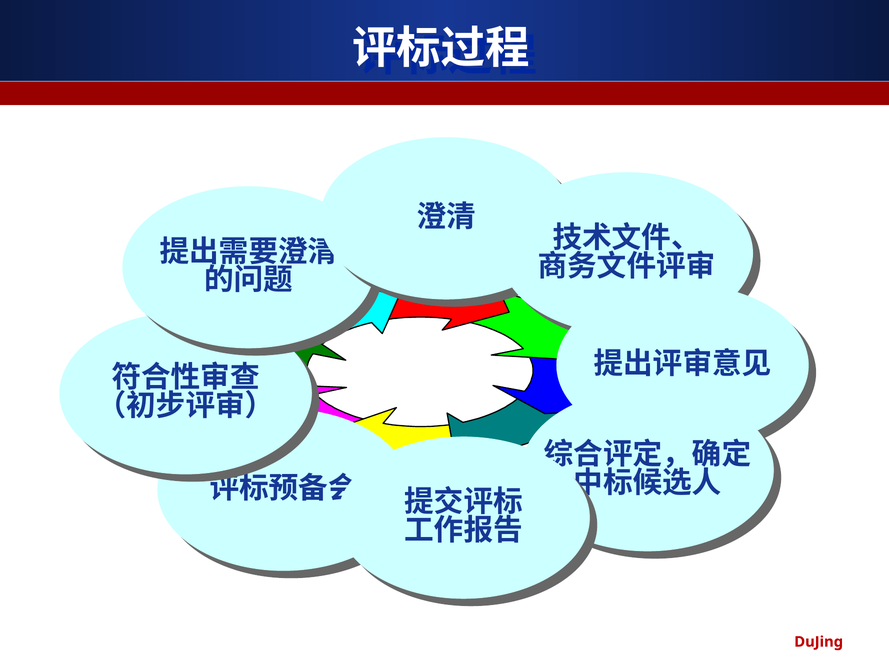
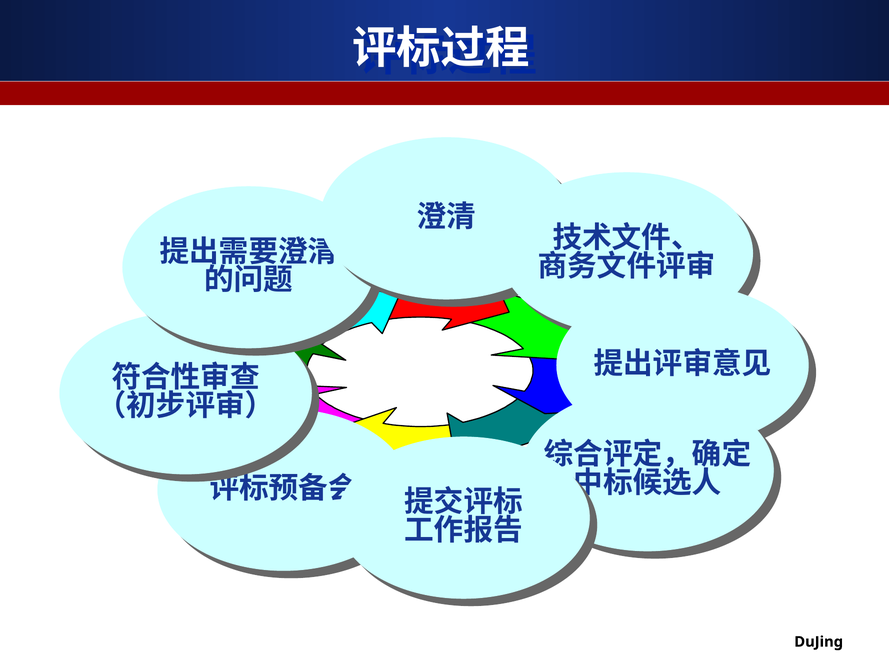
DuJing colour: red -> black
